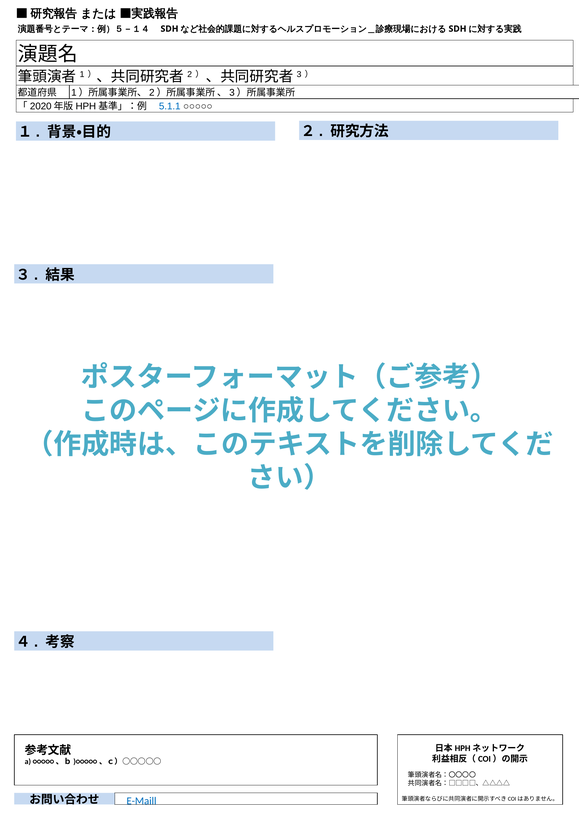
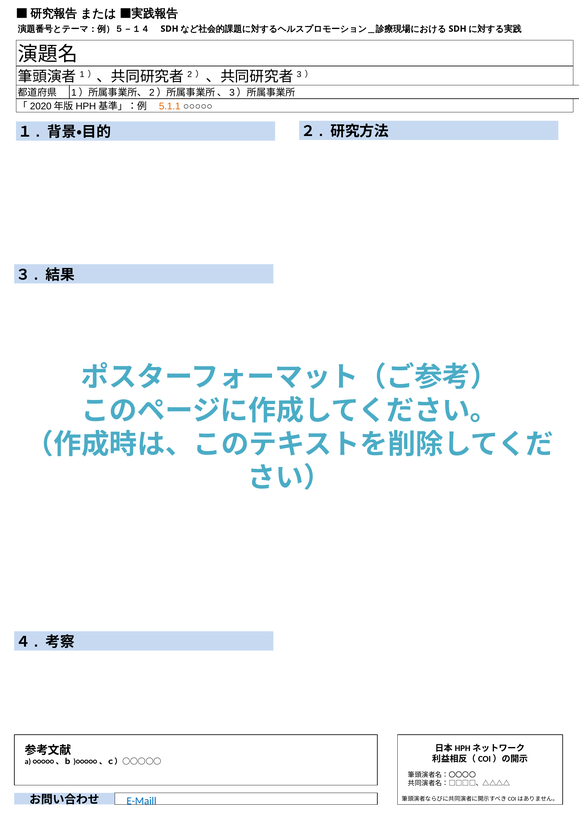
5.1.1 colour: blue -> orange
